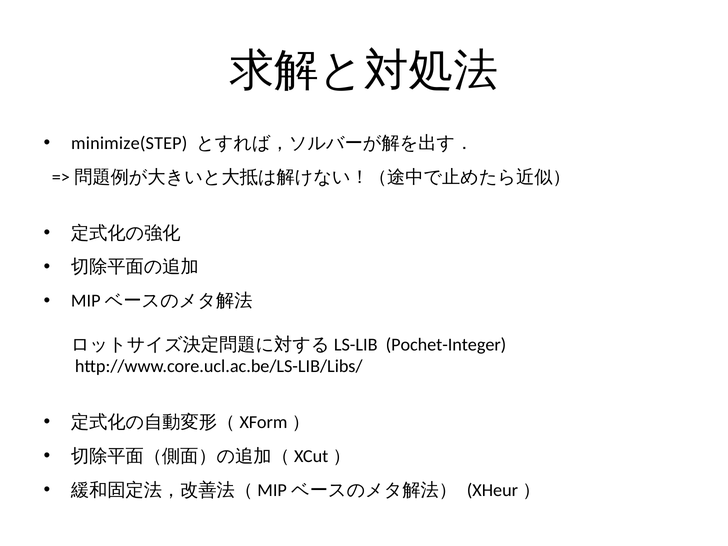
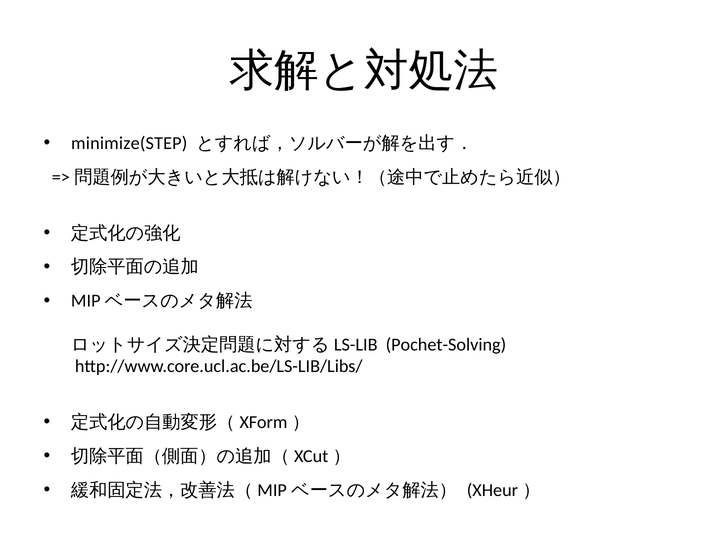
Pochet-Integer: Pochet-Integer -> Pochet-Solving
